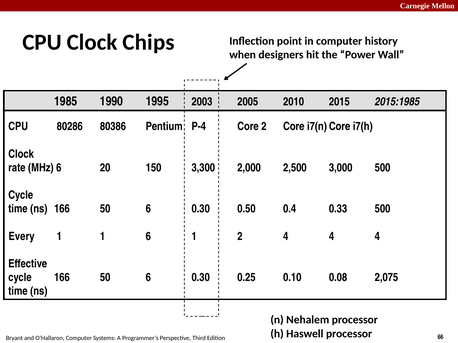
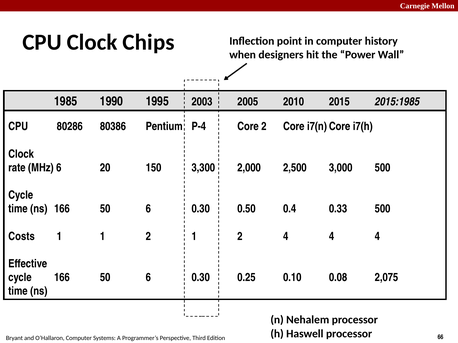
Every: Every -> Costs
1 1 6: 6 -> 2
